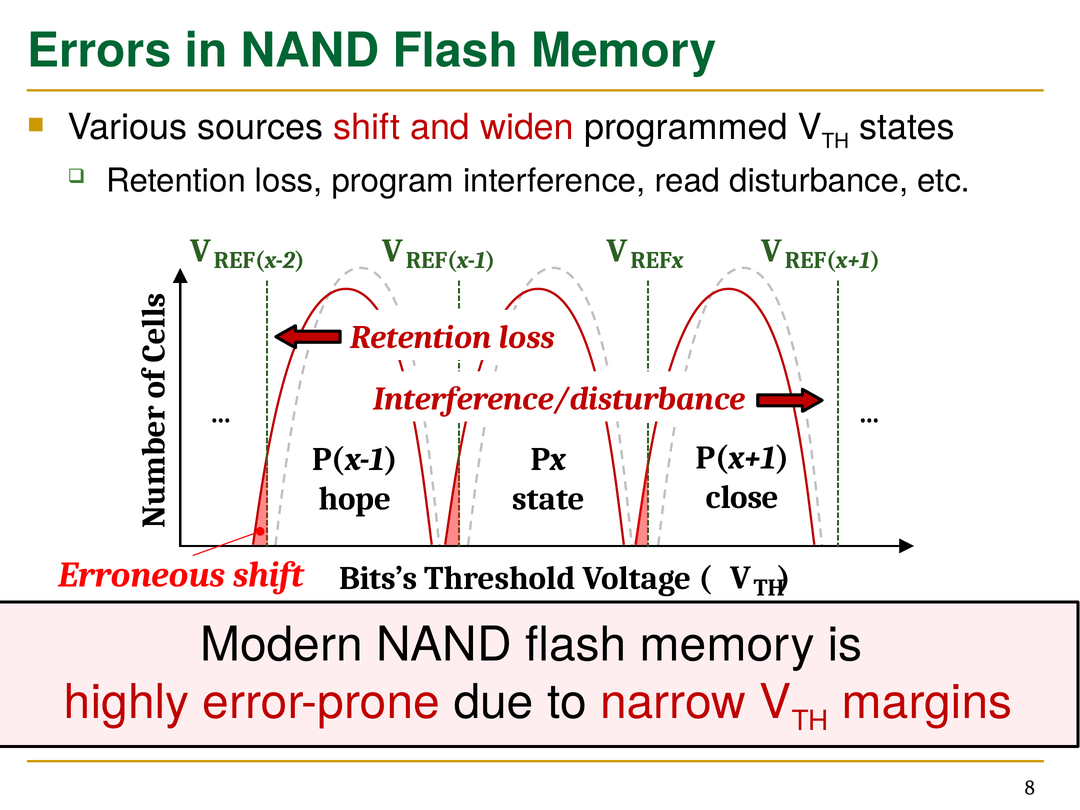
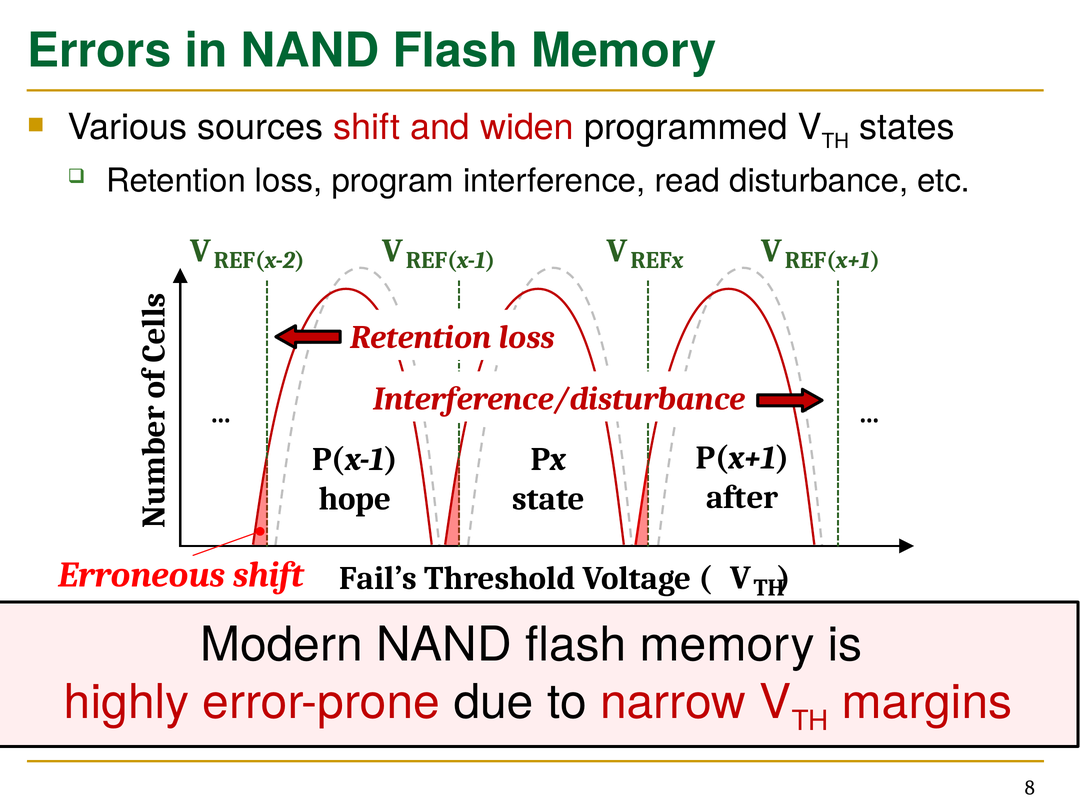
close: close -> after
Bits’s: Bits’s -> Fail’s
